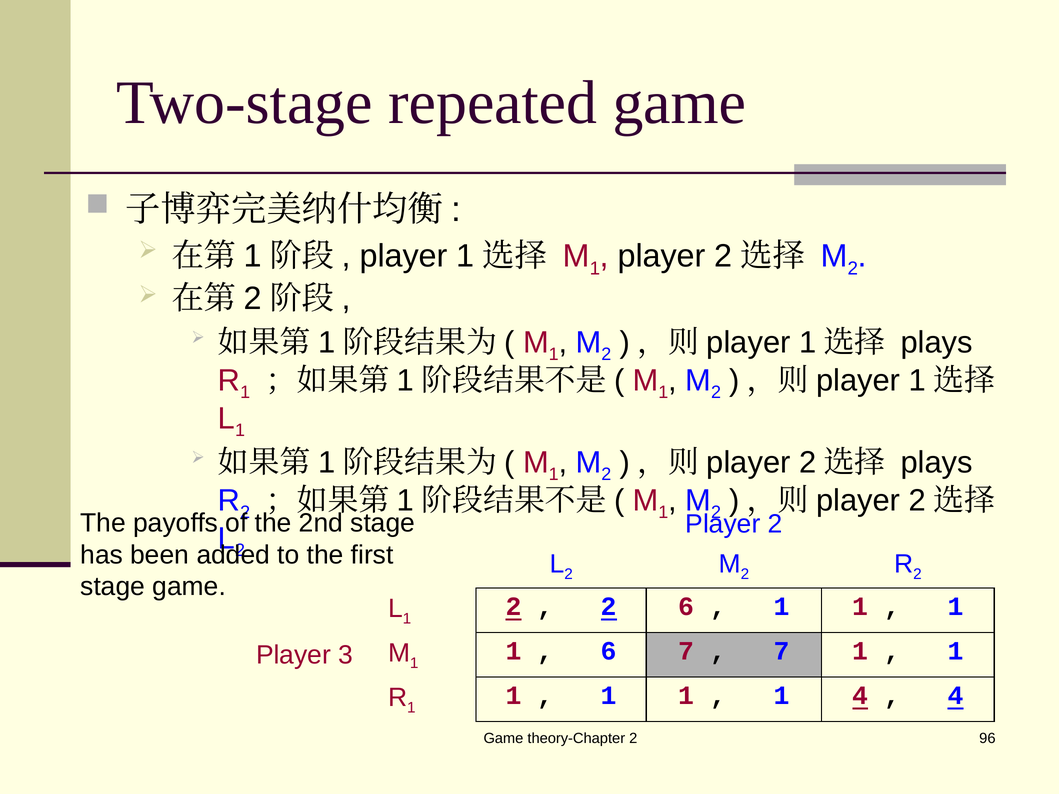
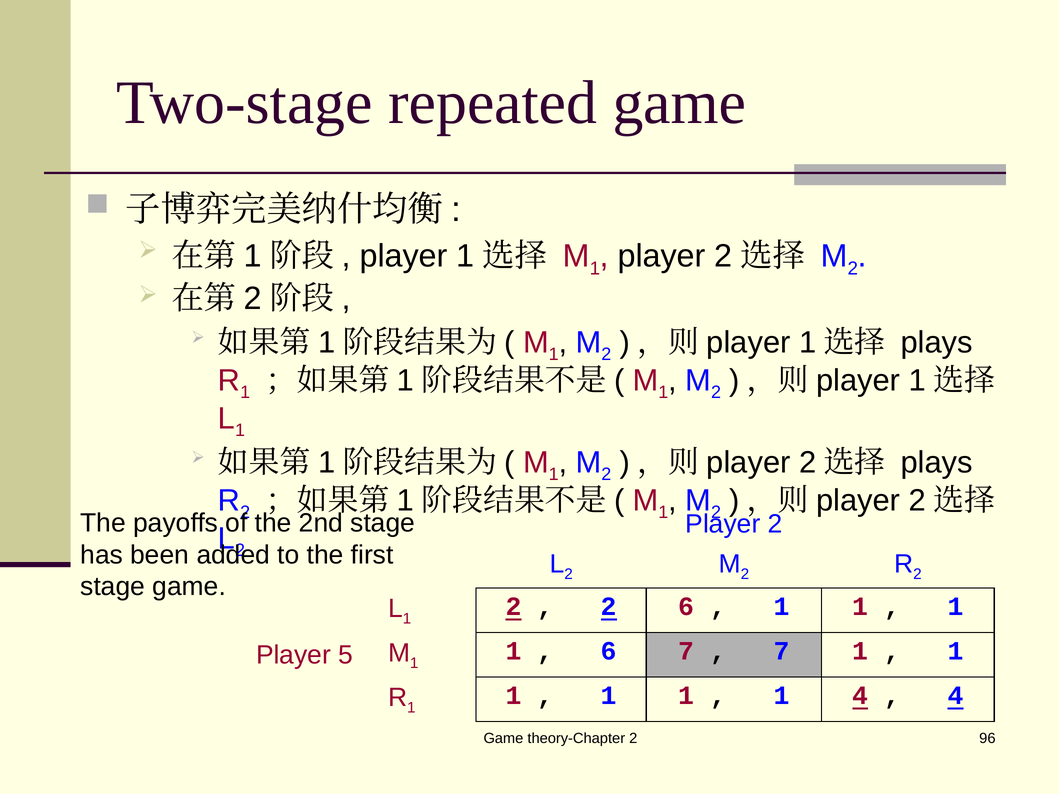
3: 3 -> 5
